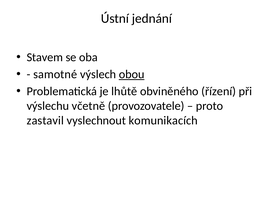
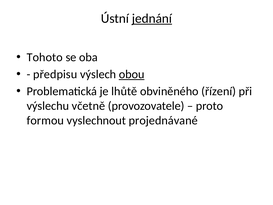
jednání underline: none -> present
Stavem: Stavem -> Tohoto
samotné: samotné -> předpisu
zastavil: zastavil -> formou
komunikacích: komunikacích -> projednávané
